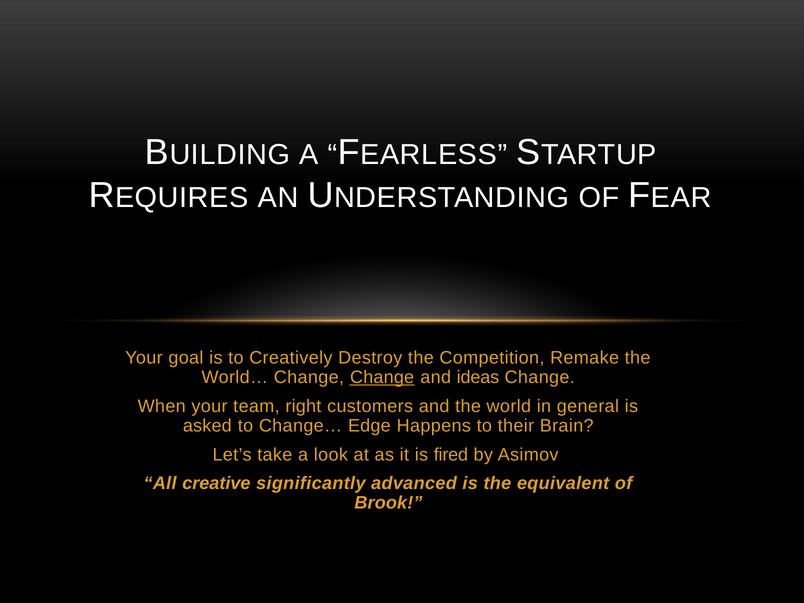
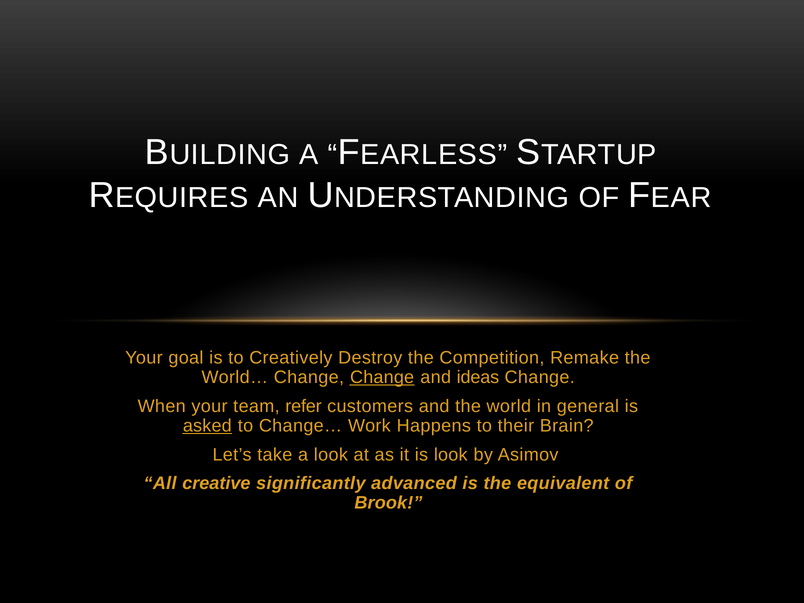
right: right -> refer
asked underline: none -> present
Edge: Edge -> Work
is fired: fired -> look
